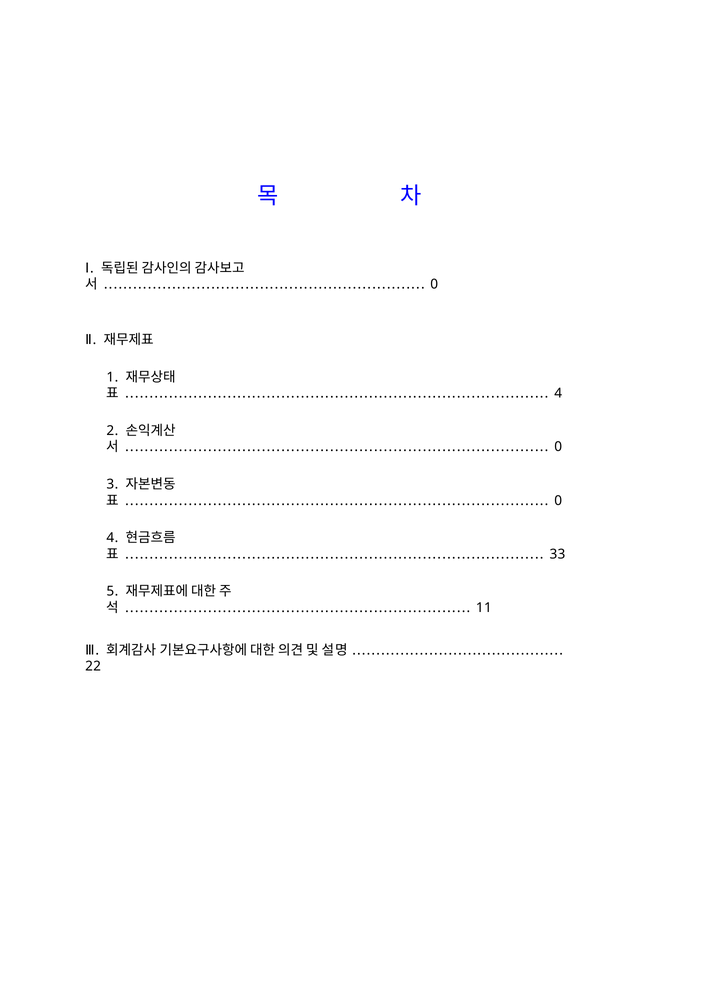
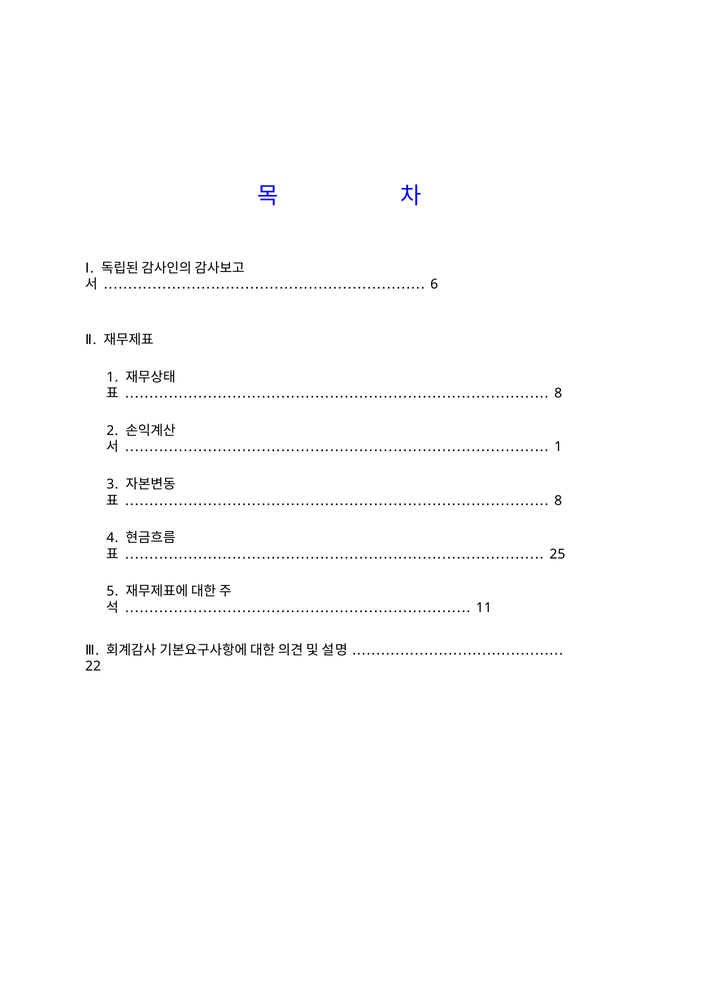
0 at (434, 284): 0 -> 6
4 at (558, 393): 4 -> 8
0 at (558, 447): 0 -> 1
0 at (558, 500): 0 -> 8
33: 33 -> 25
